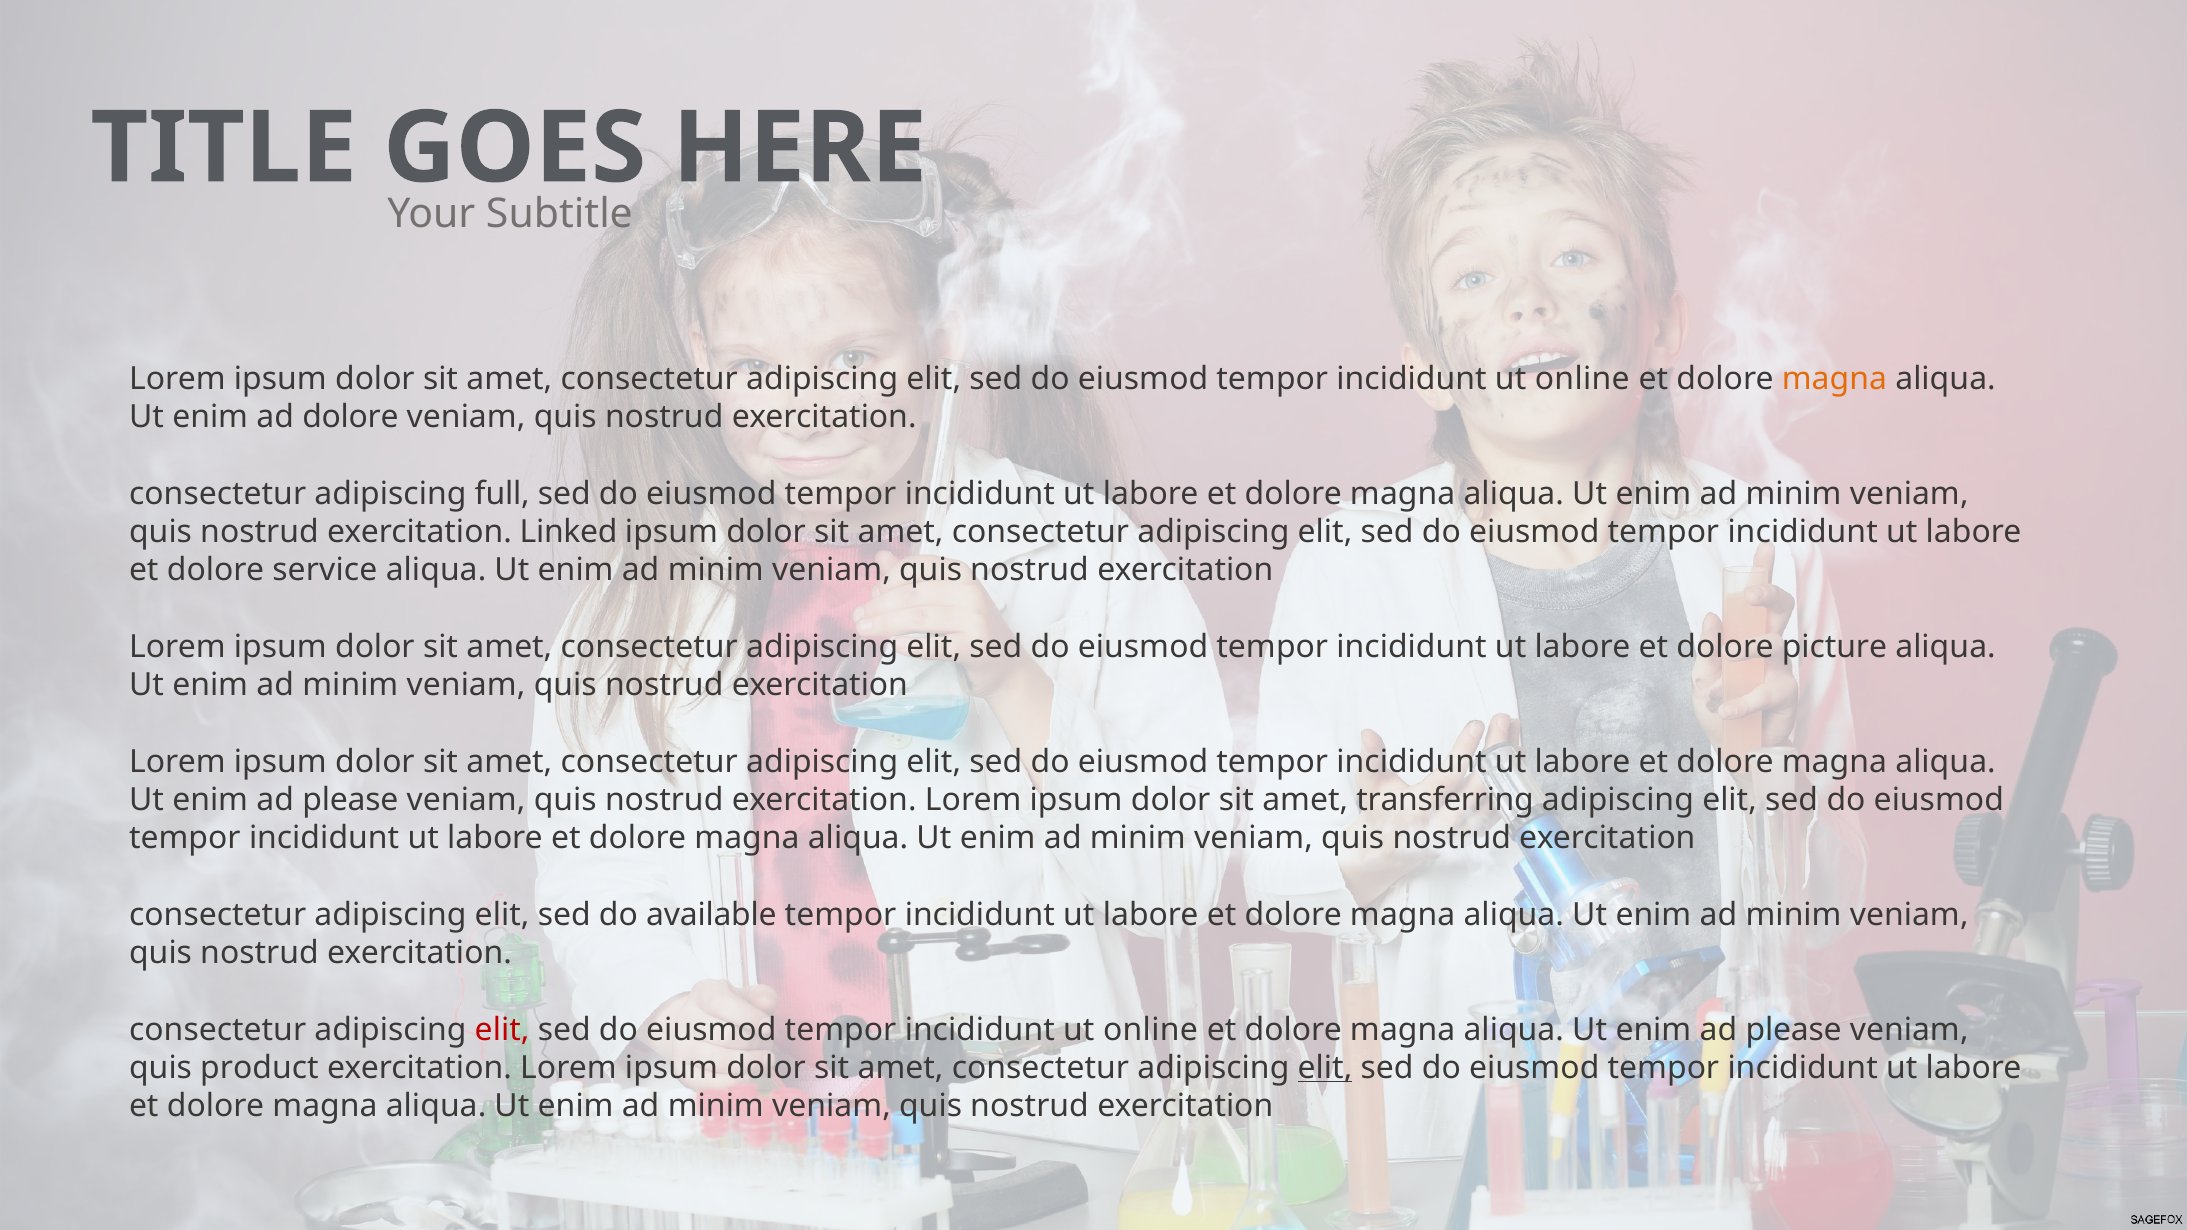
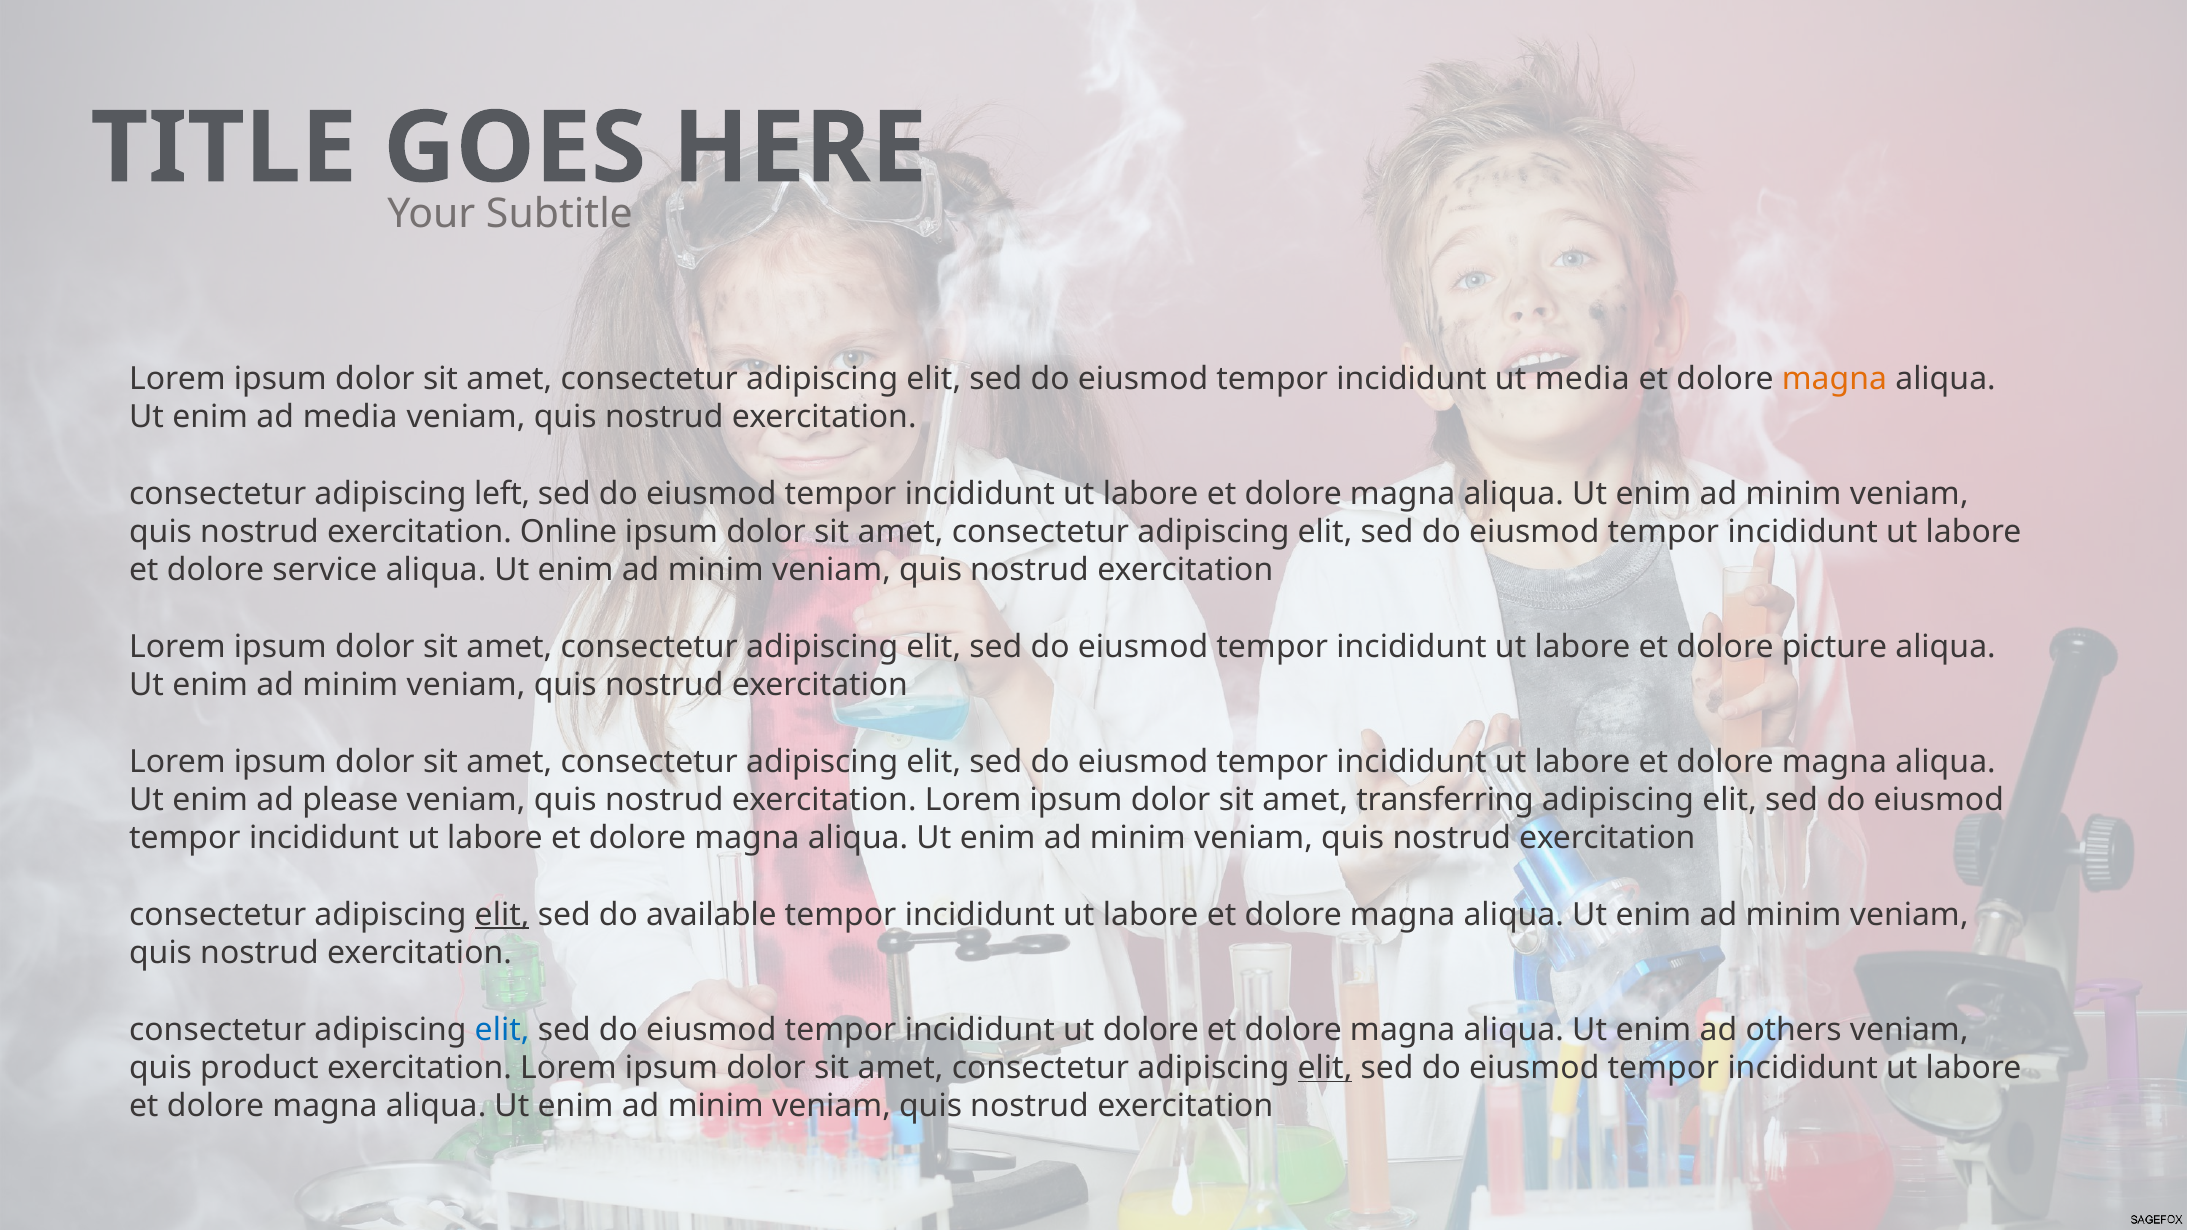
online at (1582, 379): online -> media
ad dolore: dolore -> media
full: full -> left
Linked: Linked -> Online
elit at (502, 915) underline: none -> present
elit at (502, 1030) colour: red -> blue
online at (1150, 1030): online -> dolore
please at (1794, 1030): please -> others
